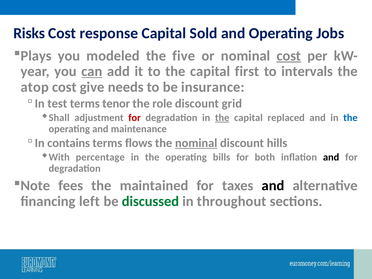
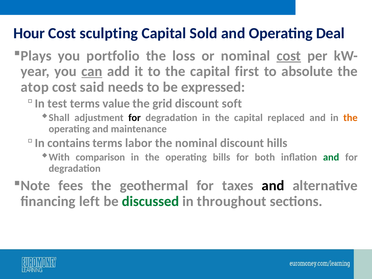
Risks: Risks -> Hour
response: response -> sculpting
Jobs: Jobs -> Deal
modeled: modeled -> portfolio
five: five -> loss
intervals: intervals -> absolute
give: give -> said
insurance: insurance -> expressed
tenor: tenor -> value
role: role -> grid
grid: grid -> soft
for at (135, 118) colour: red -> black
the at (222, 118) underline: present -> none
the at (350, 118) colour: blue -> orange
flows: flows -> labor
nominal at (196, 143) underline: present -> none
percentage: percentage -> comparison
and at (331, 157) colour: black -> green
maintained: maintained -> geothermal
